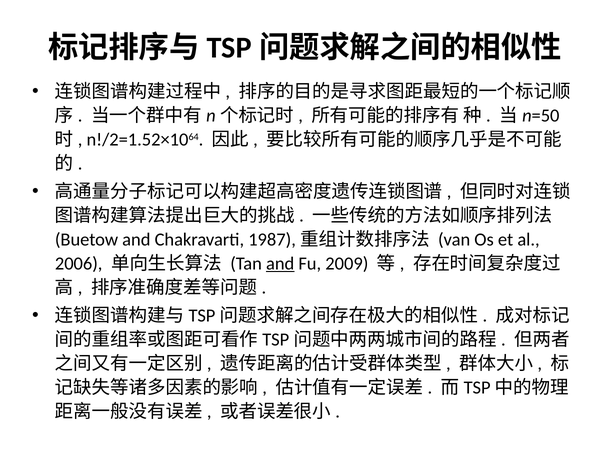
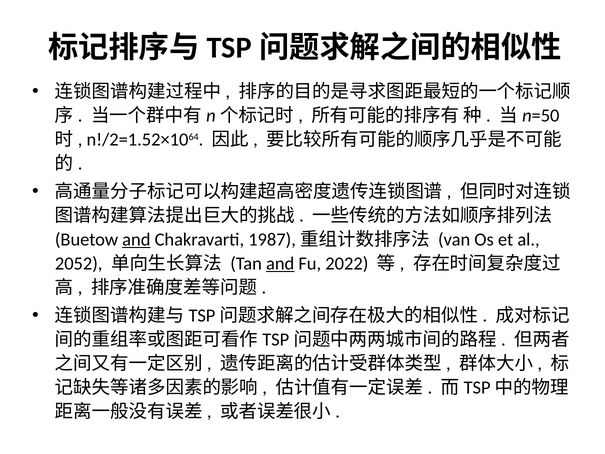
and at (136, 239) underline: none -> present
2006: 2006 -> 2052
2009: 2009 -> 2022
